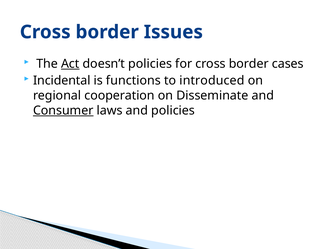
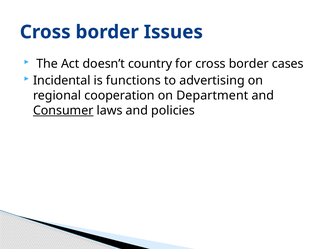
Act underline: present -> none
doesn’t policies: policies -> country
introduced: introduced -> advertising
Disseminate: Disseminate -> Department
